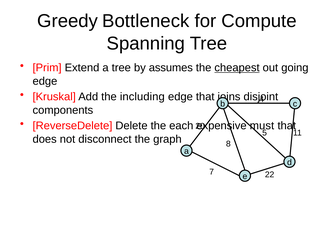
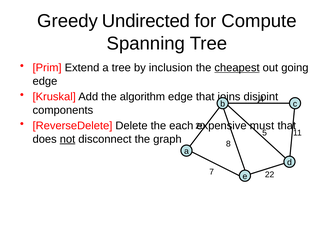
Bottleneck: Bottleneck -> Undirected
assumes: assumes -> inclusion
including: including -> algorithm
not underline: none -> present
